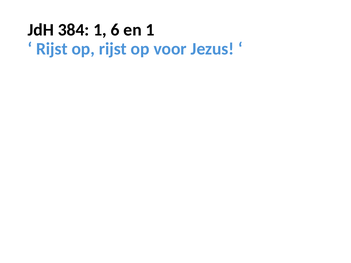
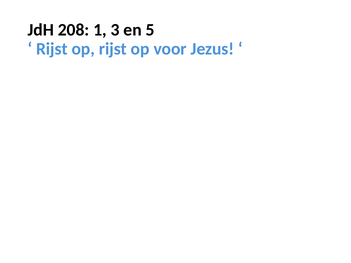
384: 384 -> 208
6: 6 -> 3
en 1: 1 -> 5
